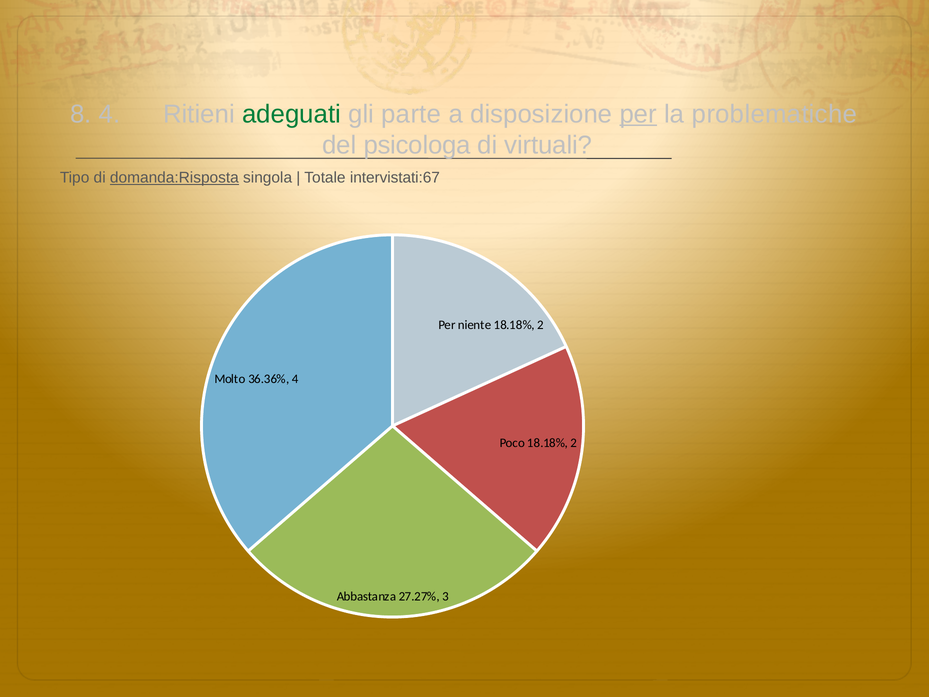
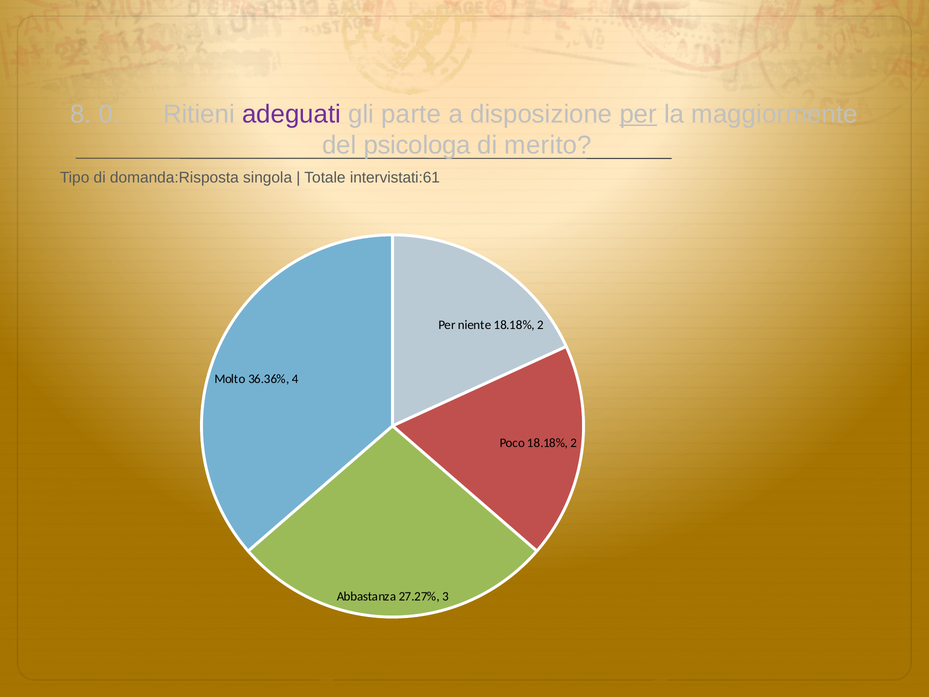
8 4: 4 -> 0
adeguati colour: green -> purple
problematiche: problematiche -> maggiormente
virtuali: virtuali -> merito
domanda:Risposta underline: present -> none
intervistati:67: intervistati:67 -> intervistati:61
